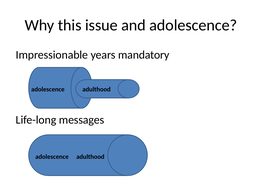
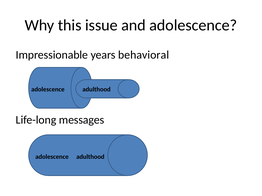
mandatory: mandatory -> behavioral
